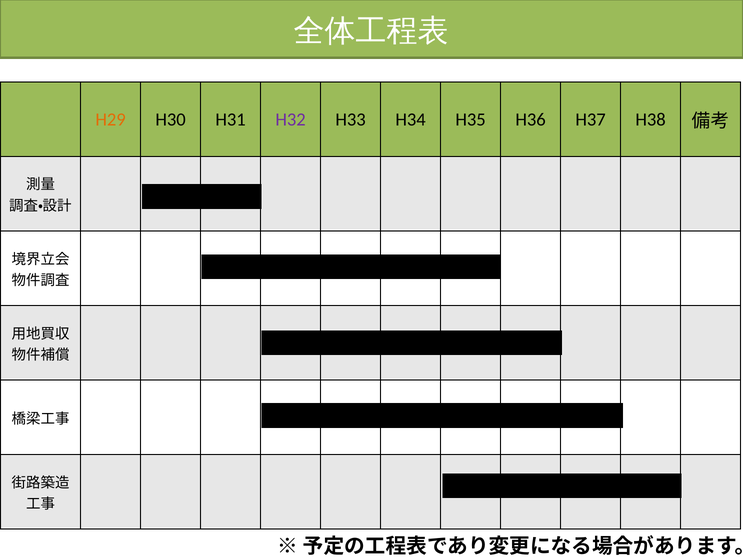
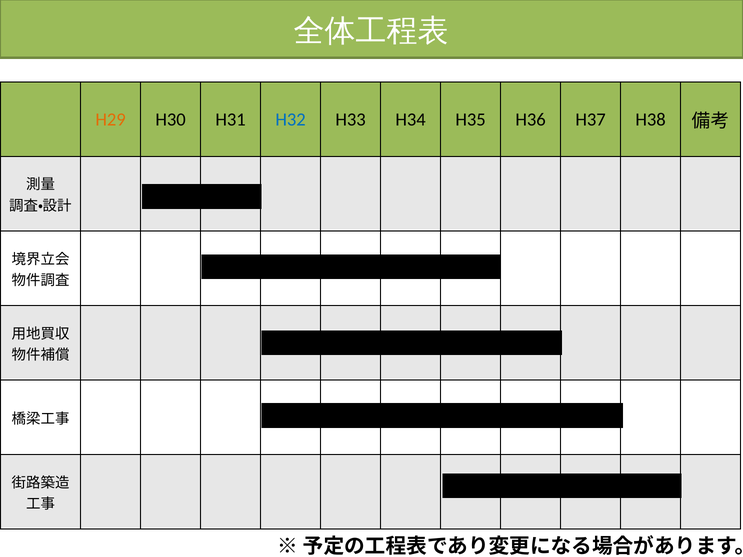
H32 colour: purple -> blue
